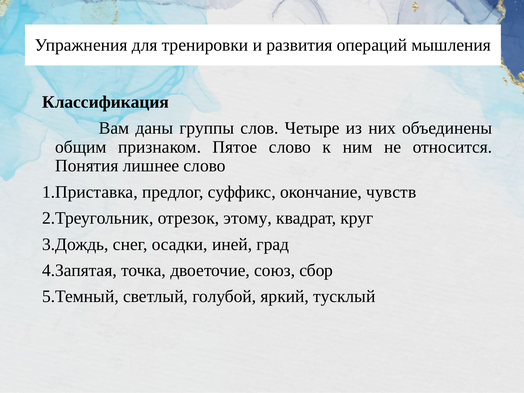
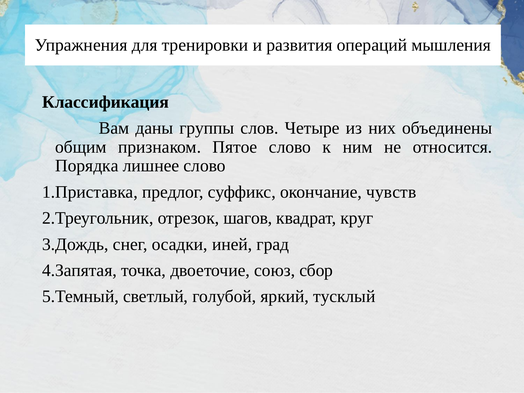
Понятия: Понятия -> Порядка
этому: этому -> шагов
